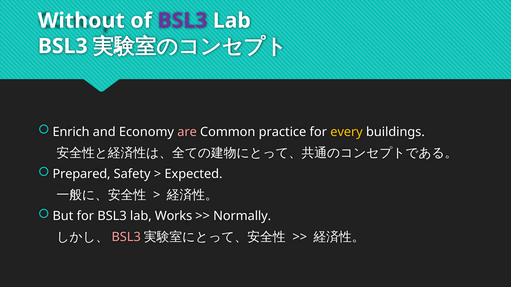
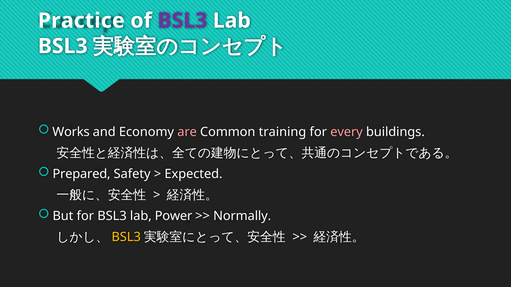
Without: Without -> Practice
Enrich: Enrich -> Works
practice: practice -> training
every colour: yellow -> pink
Works: Works -> Power
BSL3 at (126, 237) colour: pink -> yellow
